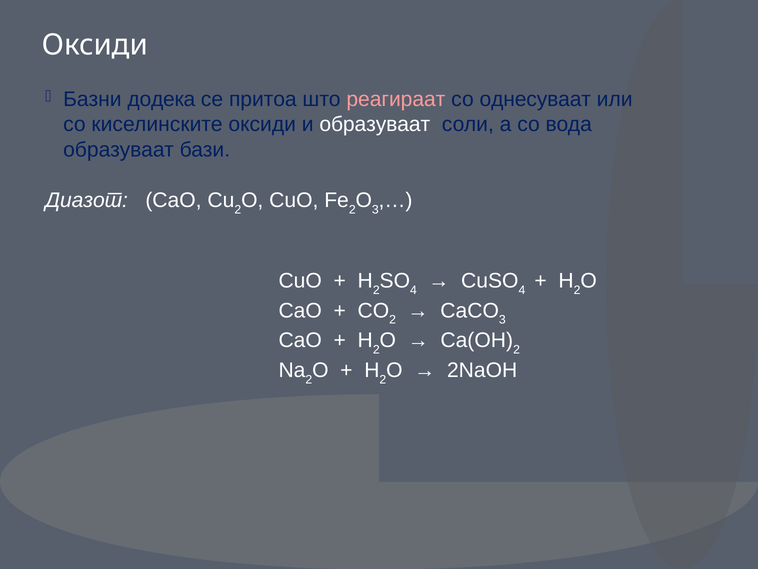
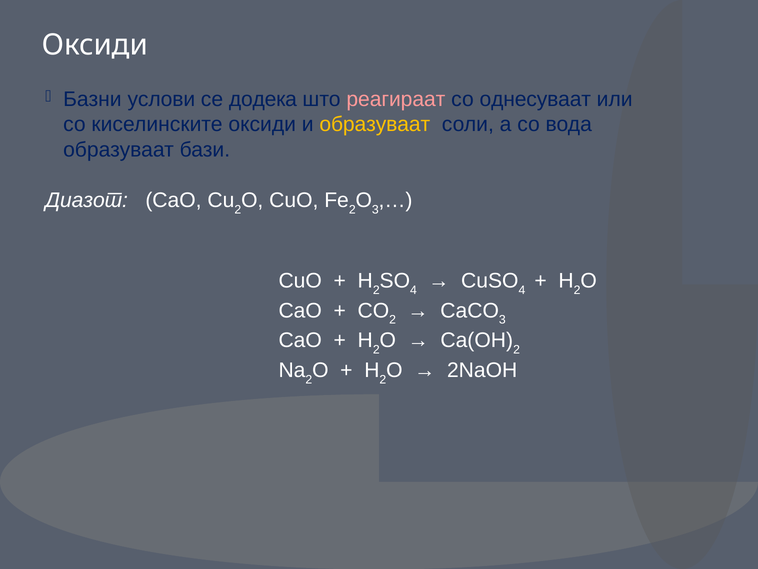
додека: додека -> услови
притоа: притоа -> додека
образуваат at (375, 124) colour: white -> yellow
